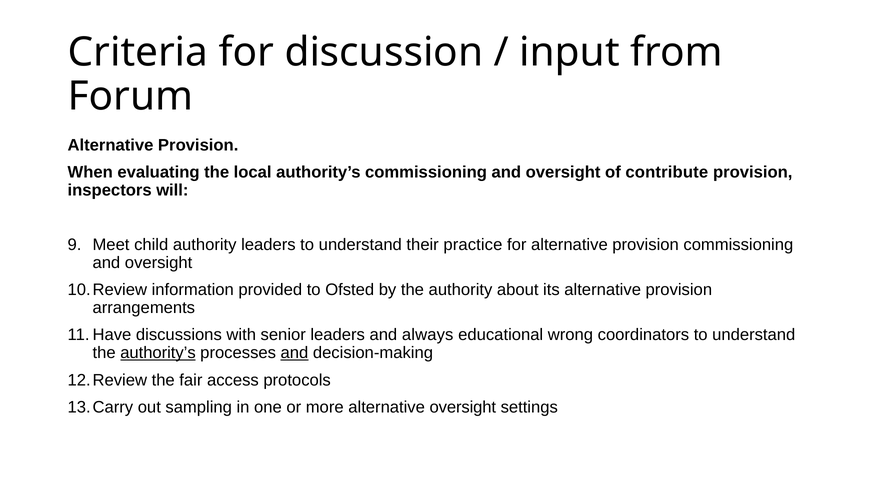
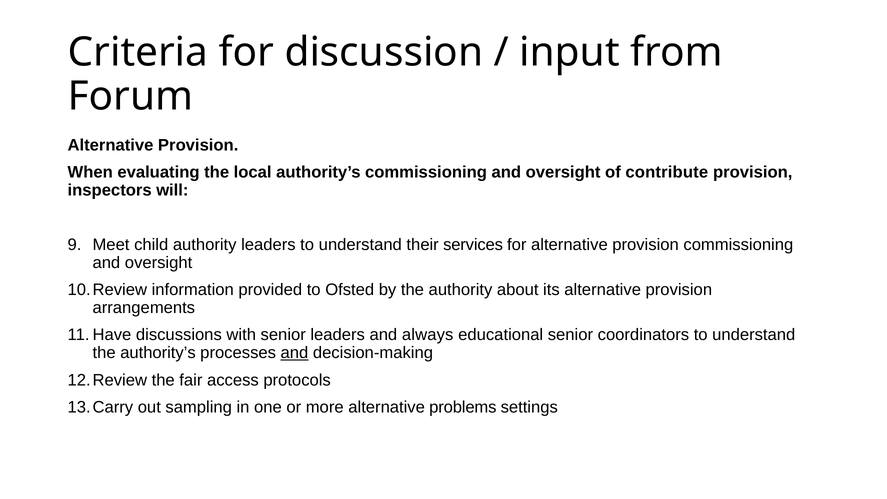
practice: practice -> services
educational wrong: wrong -> senior
authority’s at (158, 353) underline: present -> none
alternative oversight: oversight -> problems
